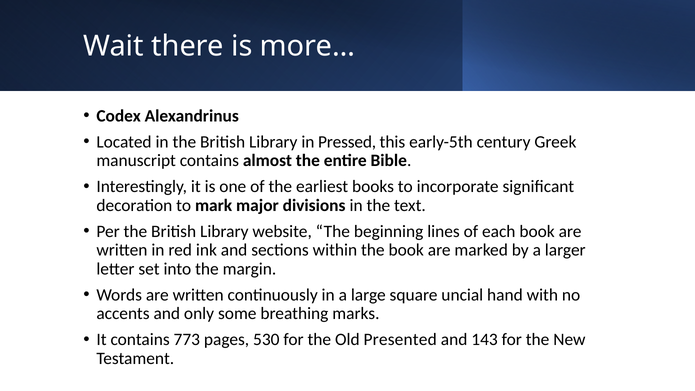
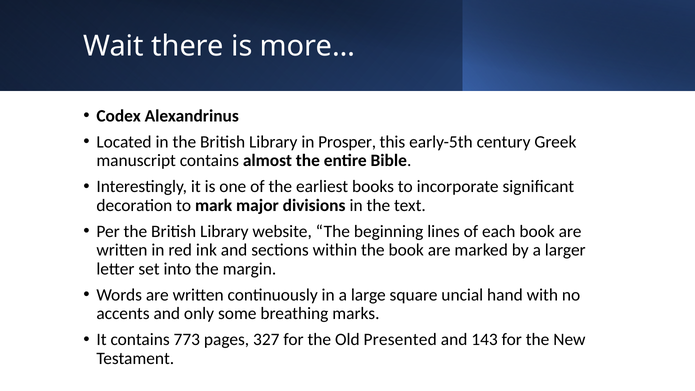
Pressed: Pressed -> Prosper
530: 530 -> 327
